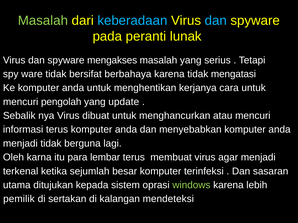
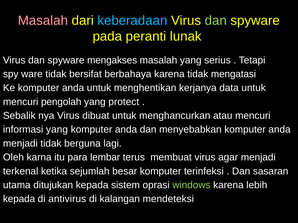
Masalah at (43, 21) colour: light green -> pink
dan at (216, 21) colour: light blue -> light green
cara: cara -> data
update: update -> protect
informasi terus: terus -> yang
pemilik at (19, 199): pemilik -> kepada
sertakan: sertakan -> antivirus
